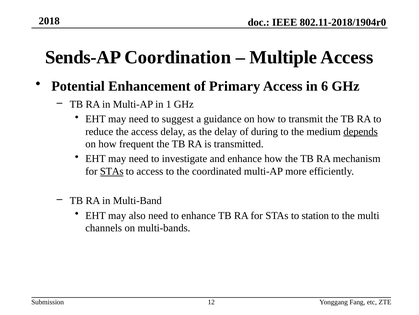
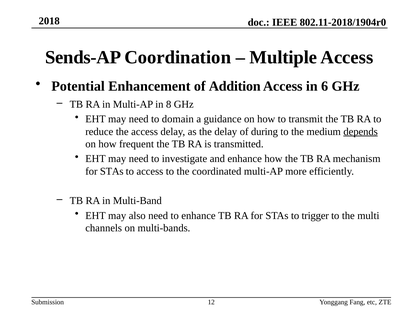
Primary: Primary -> Addition
1: 1 -> 8
suggest: suggest -> domain
STAs at (112, 171) underline: present -> none
station: station -> trigger
